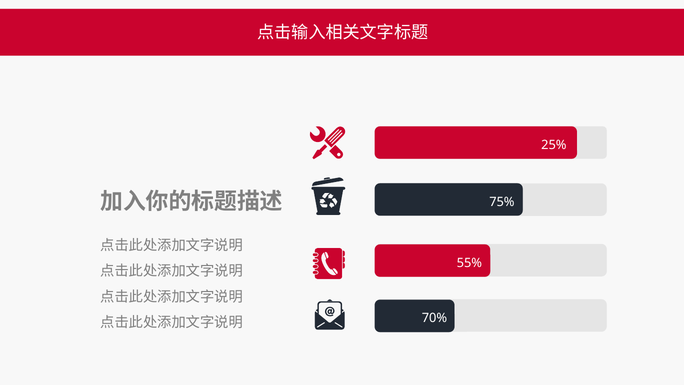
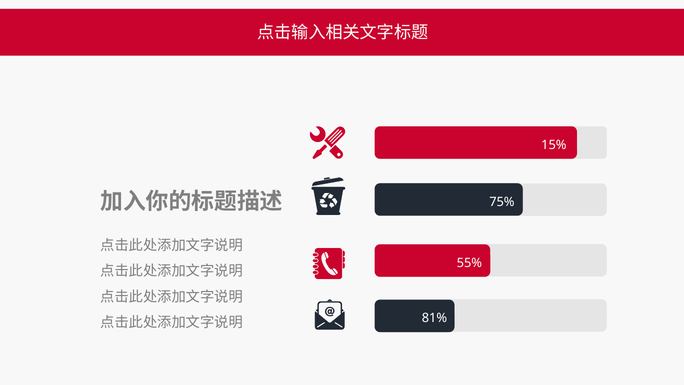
25%: 25% -> 15%
70%: 70% -> 81%
